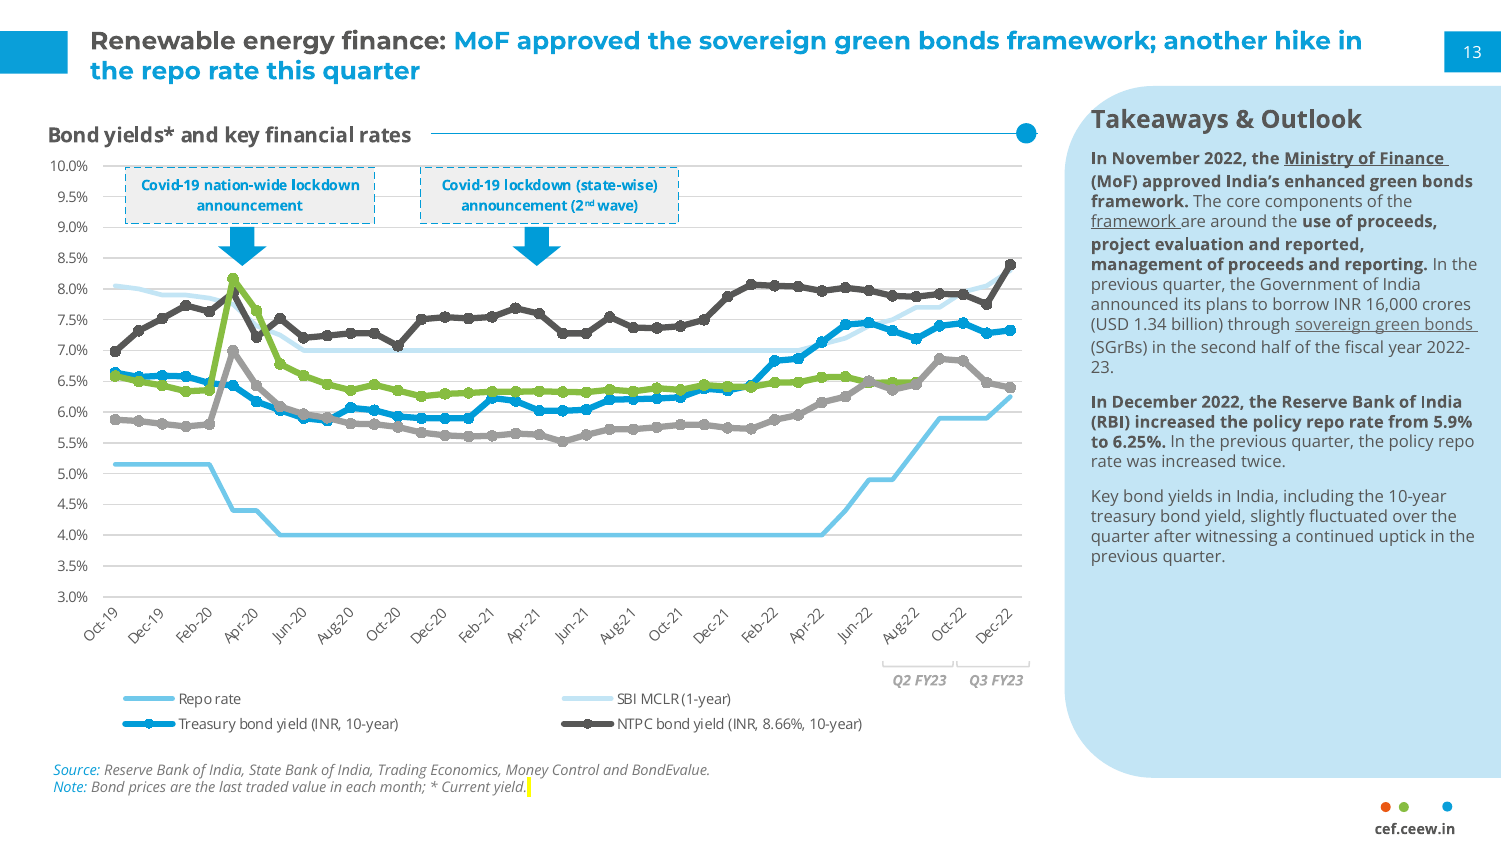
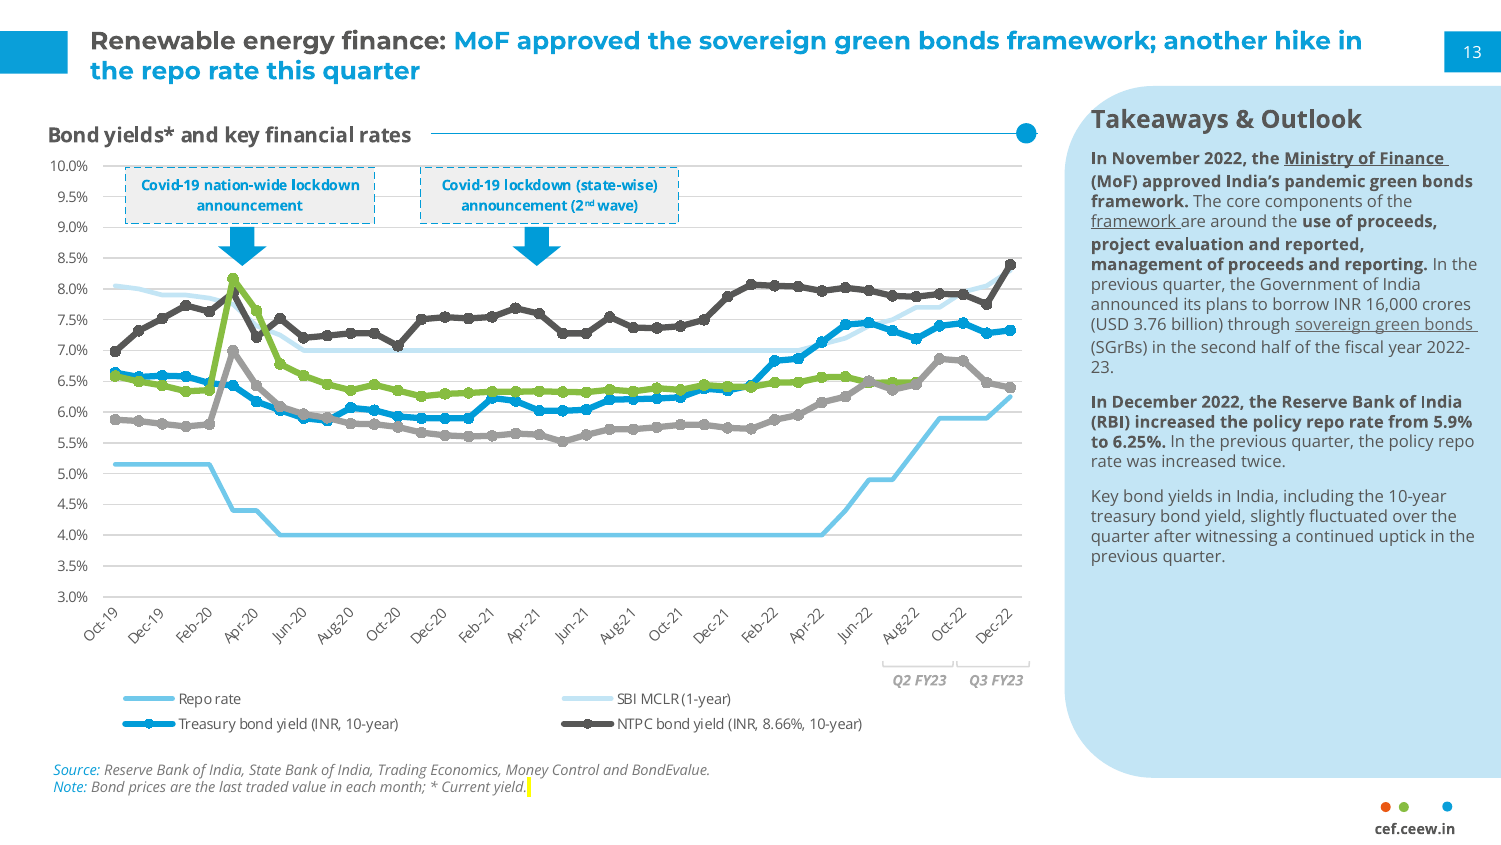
enhanced: enhanced -> pandemic
1.34: 1.34 -> 3.76
